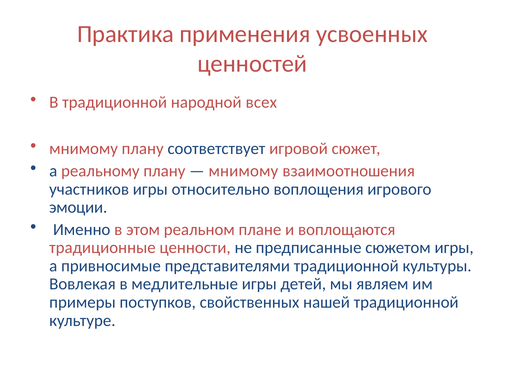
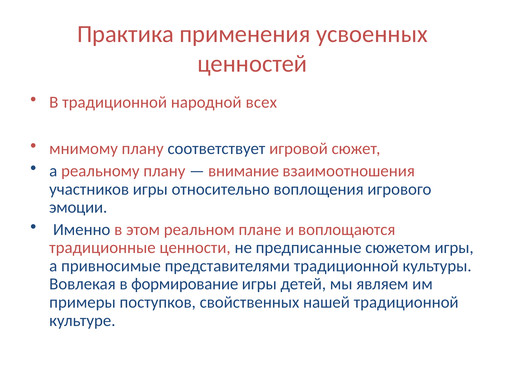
мнимому at (243, 171): мнимому -> внимание
медлительные: медлительные -> формирование
